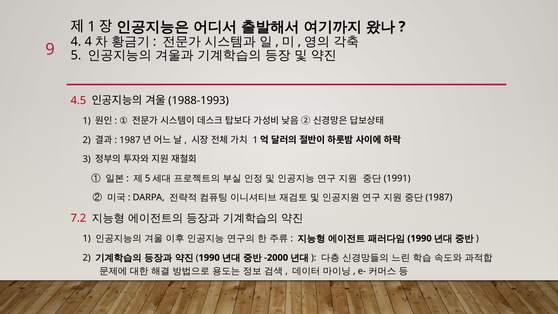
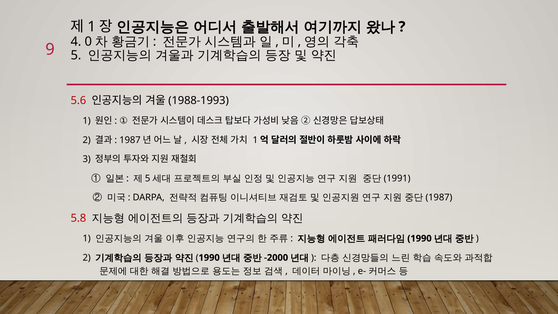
4 4: 4 -> 0
4.5: 4.5 -> 5.6
7.2: 7.2 -> 5.8
